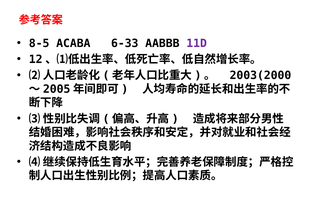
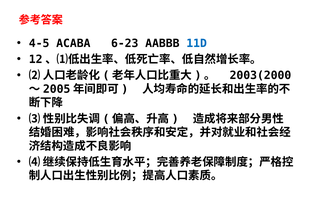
8-5: 8-5 -> 4-5
6-33: 6-33 -> 6-23
11D colour: purple -> blue
